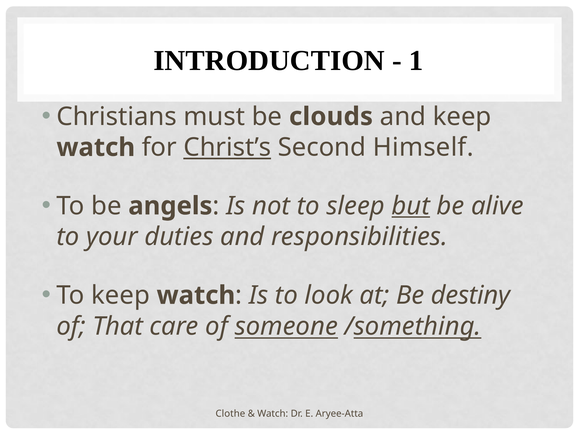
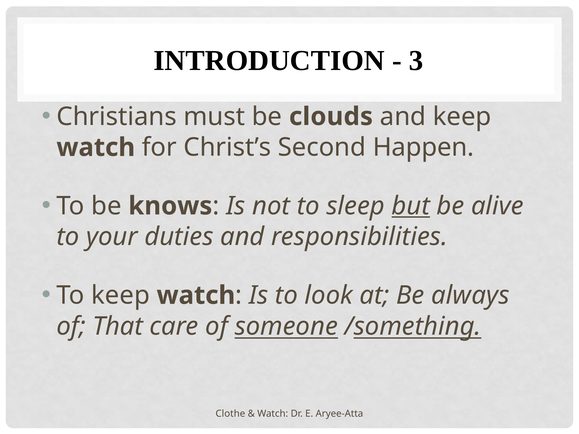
1: 1 -> 3
Christ’s underline: present -> none
Himself: Himself -> Happen
angels: angels -> knows
destiny: destiny -> always
